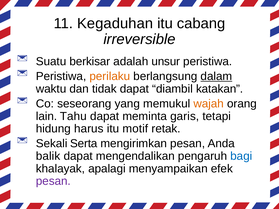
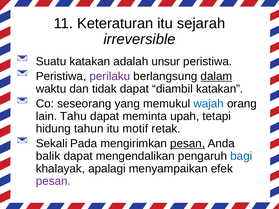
Kegaduhan: Kegaduhan -> Keteraturan
cabang: cabang -> sejarah
Suatu berkisar: berkisar -> katakan
perilaku colour: orange -> purple
wajah colour: orange -> blue
garis: garis -> upah
harus: harus -> tahun
Serta: Serta -> Pada
pesan at (188, 144) underline: none -> present
